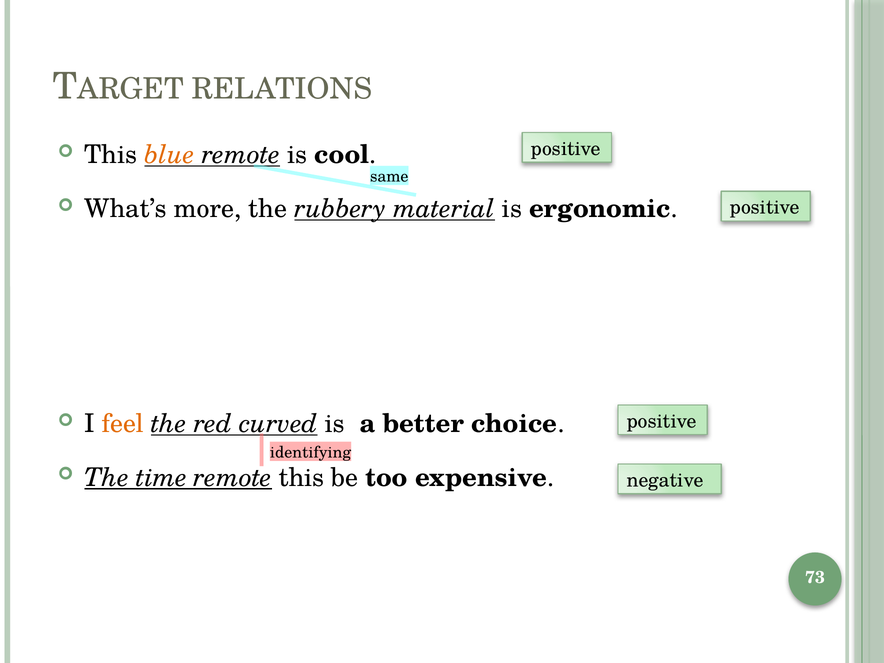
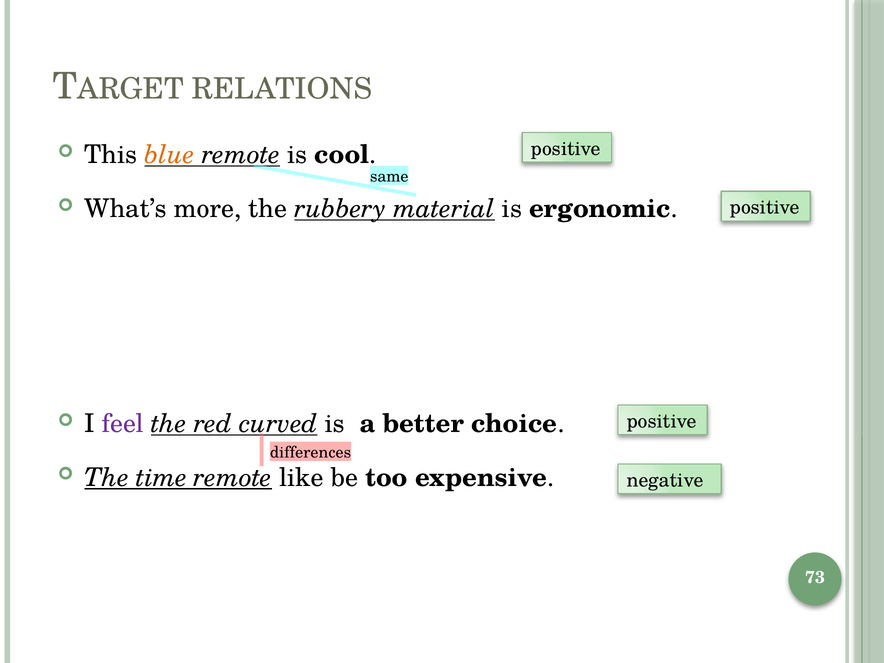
feel colour: orange -> purple
identifying: identifying -> differences
remote this: this -> like
